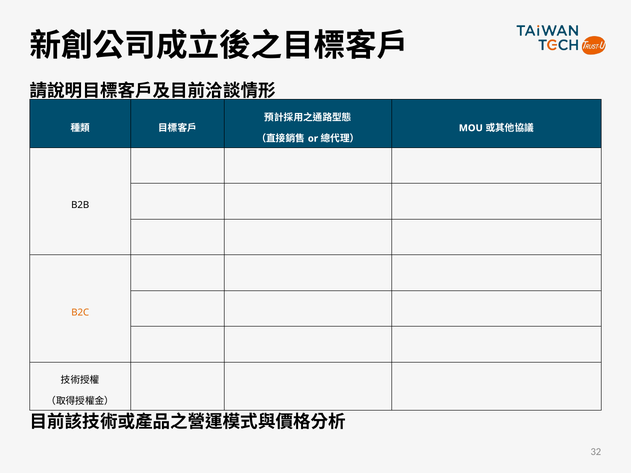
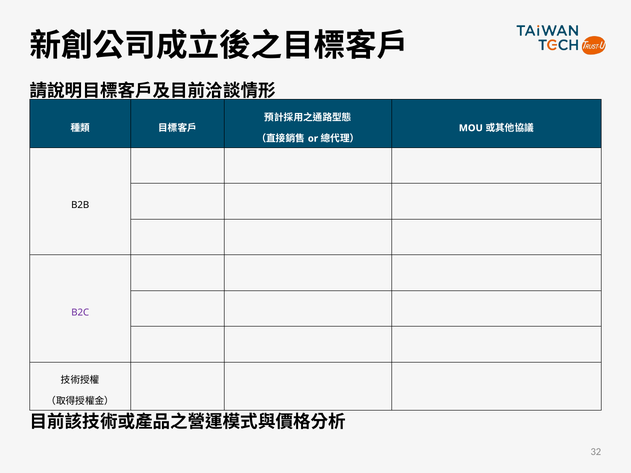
B2C colour: orange -> purple
